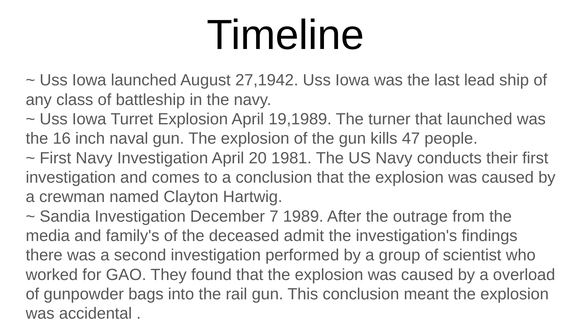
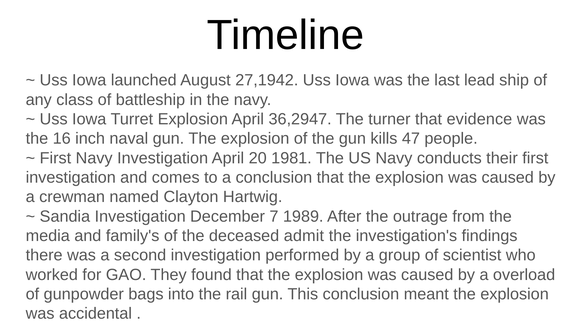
19,1989: 19,1989 -> 36,2947
that launched: launched -> evidence
